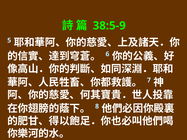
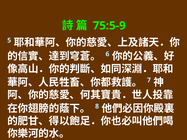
38:5-9: 38:5-9 -> 75:5-9
